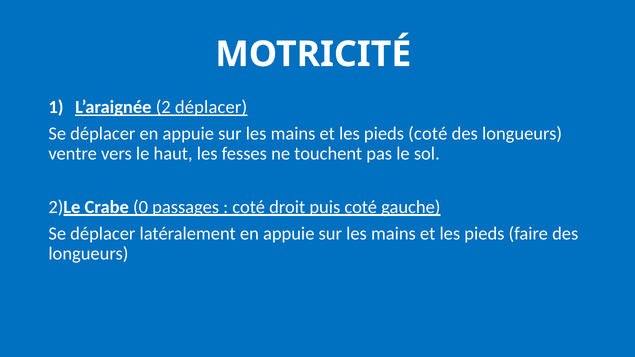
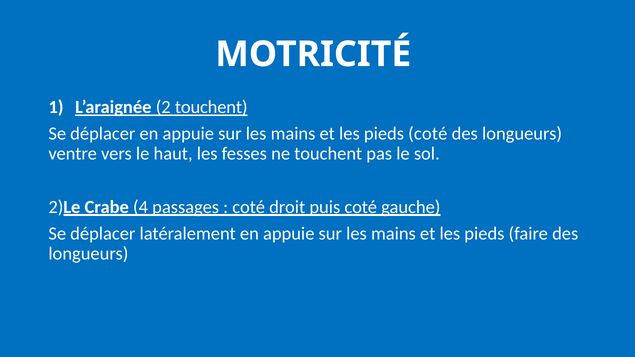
2 déplacer: déplacer -> touchent
0: 0 -> 4
